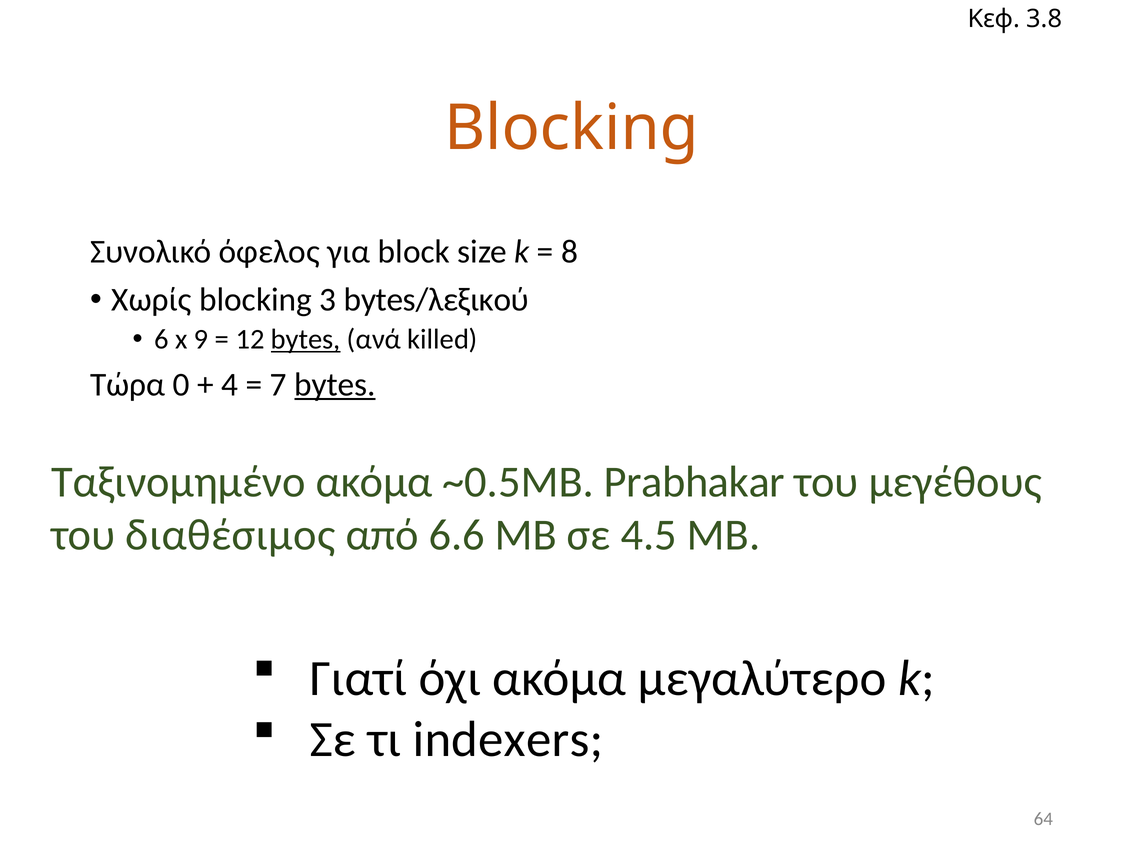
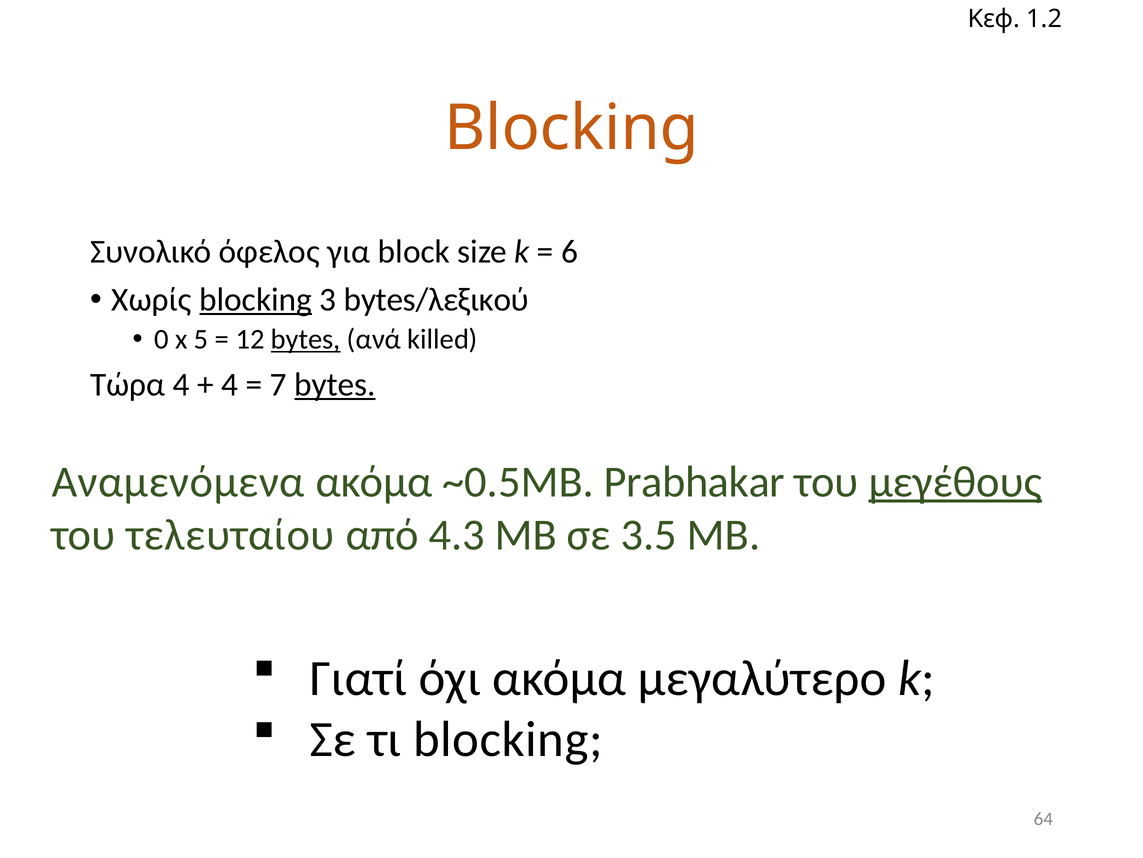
3.8: 3.8 -> 1.2
8: 8 -> 6
blocking at (256, 300) underline: none -> present
6: 6 -> 0
9: 9 -> 5
Τώρα 0: 0 -> 4
Ταξινομημένο: Ταξινομημένο -> Αναμενόμενα
μεγέθους underline: none -> present
διαθέσιμος: διαθέσιμος -> τελευταίου
6.6: 6.6 -> 4.3
4.5: 4.5 -> 3.5
τι indexers: indexers -> blocking
